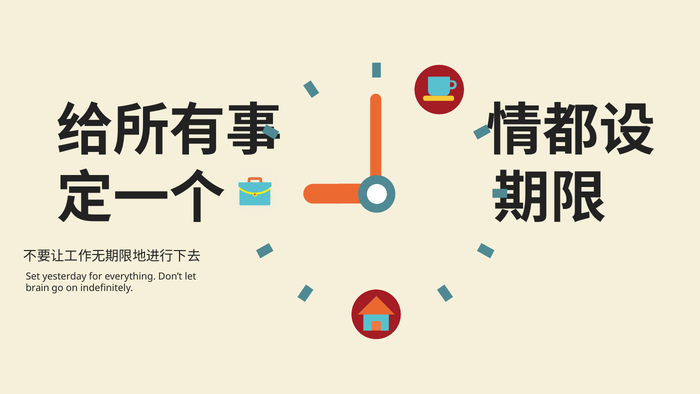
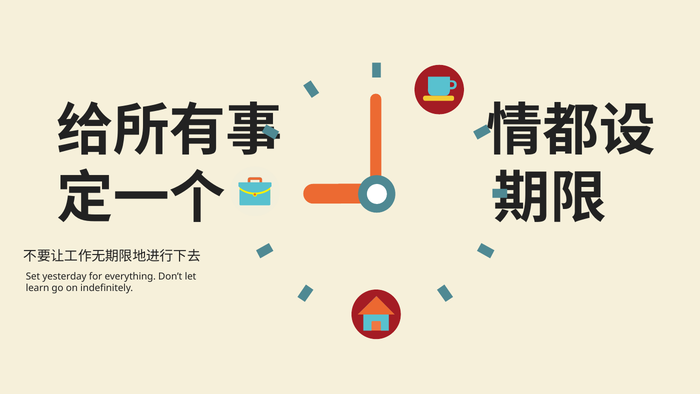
brain: brain -> learn
